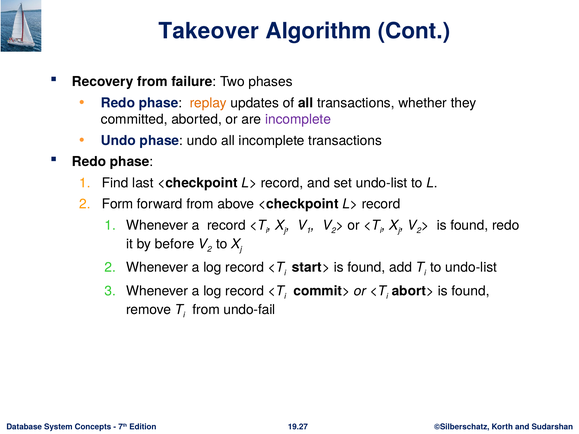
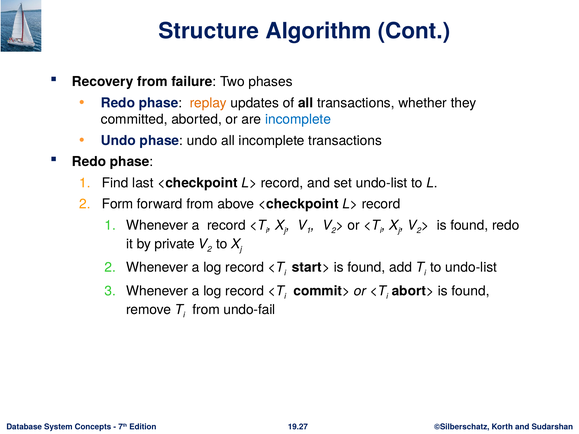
Takeover: Takeover -> Structure
incomplete at (298, 119) colour: purple -> blue
before: before -> private
